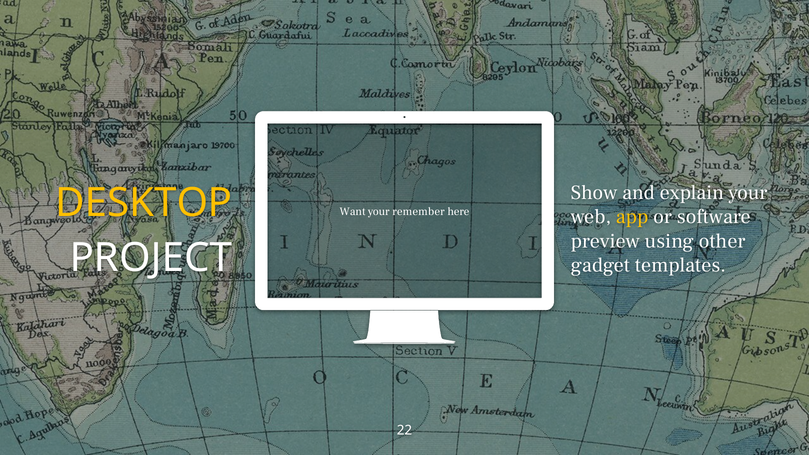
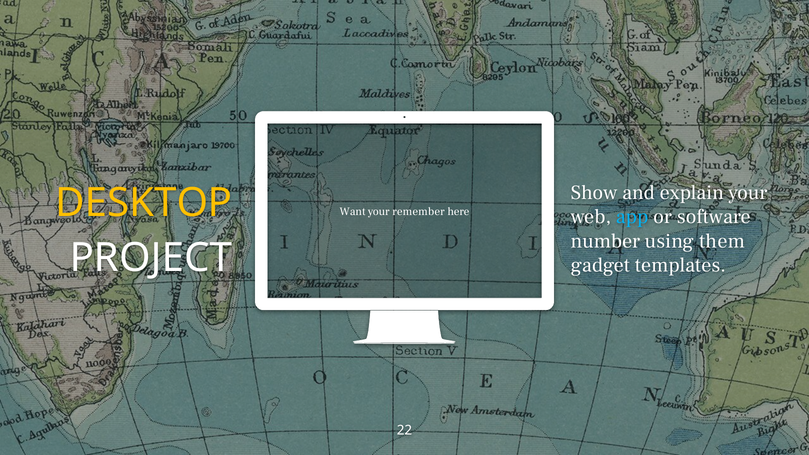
app colour: yellow -> light blue
preview: preview -> number
other: other -> them
